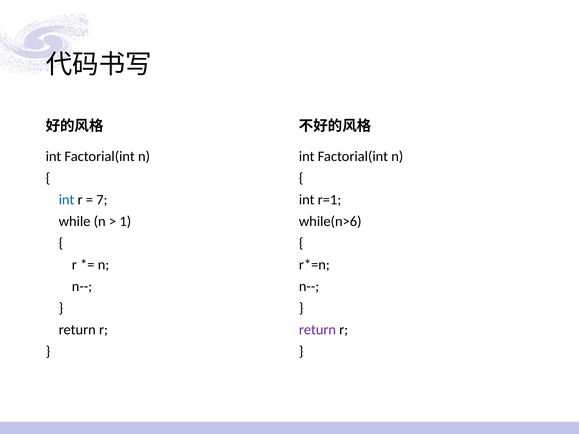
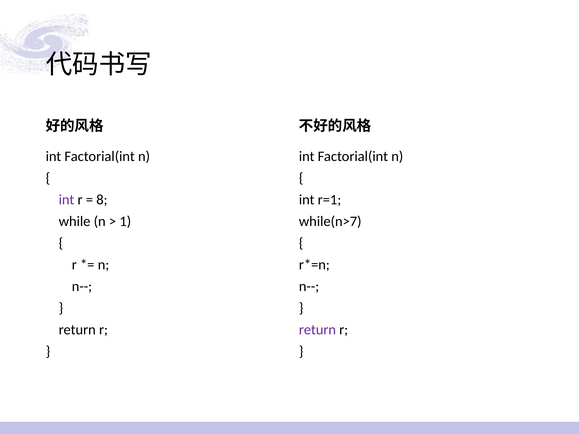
int at (67, 200) colour: blue -> purple
7: 7 -> 8
while(n>6: while(n>6 -> while(n>7
